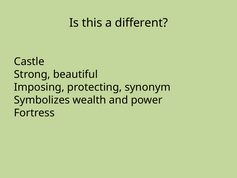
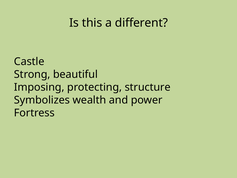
synonym: synonym -> structure
